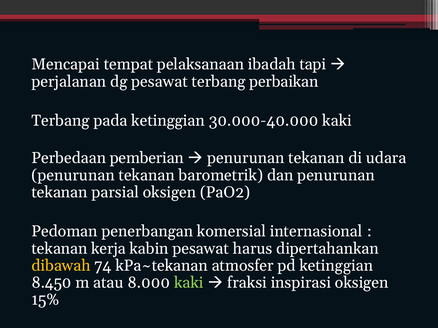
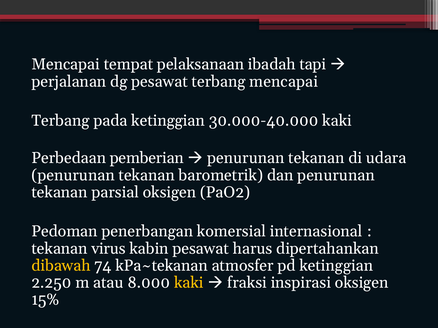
terbang perbaikan: perbaikan -> mencapai
kerja: kerja -> virus
8.450: 8.450 -> 2.250
kaki at (189, 283) colour: light green -> yellow
